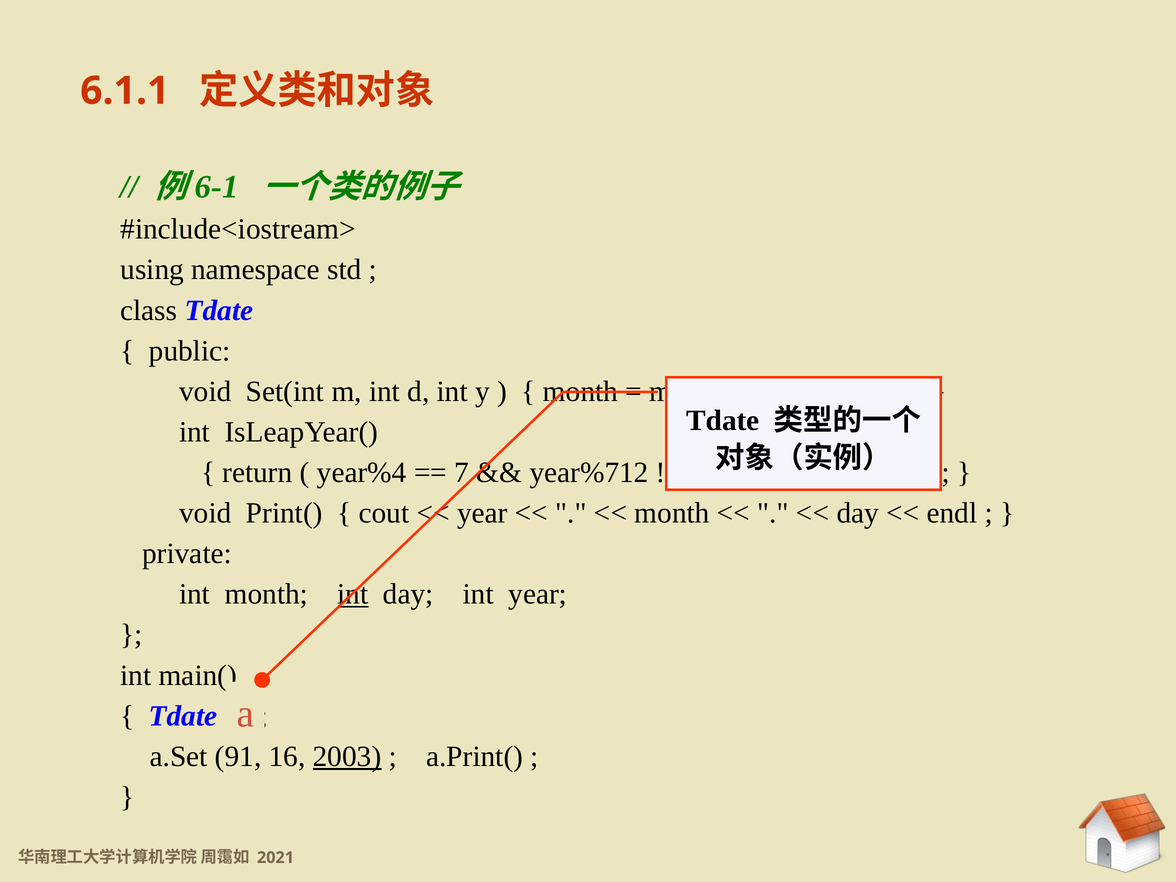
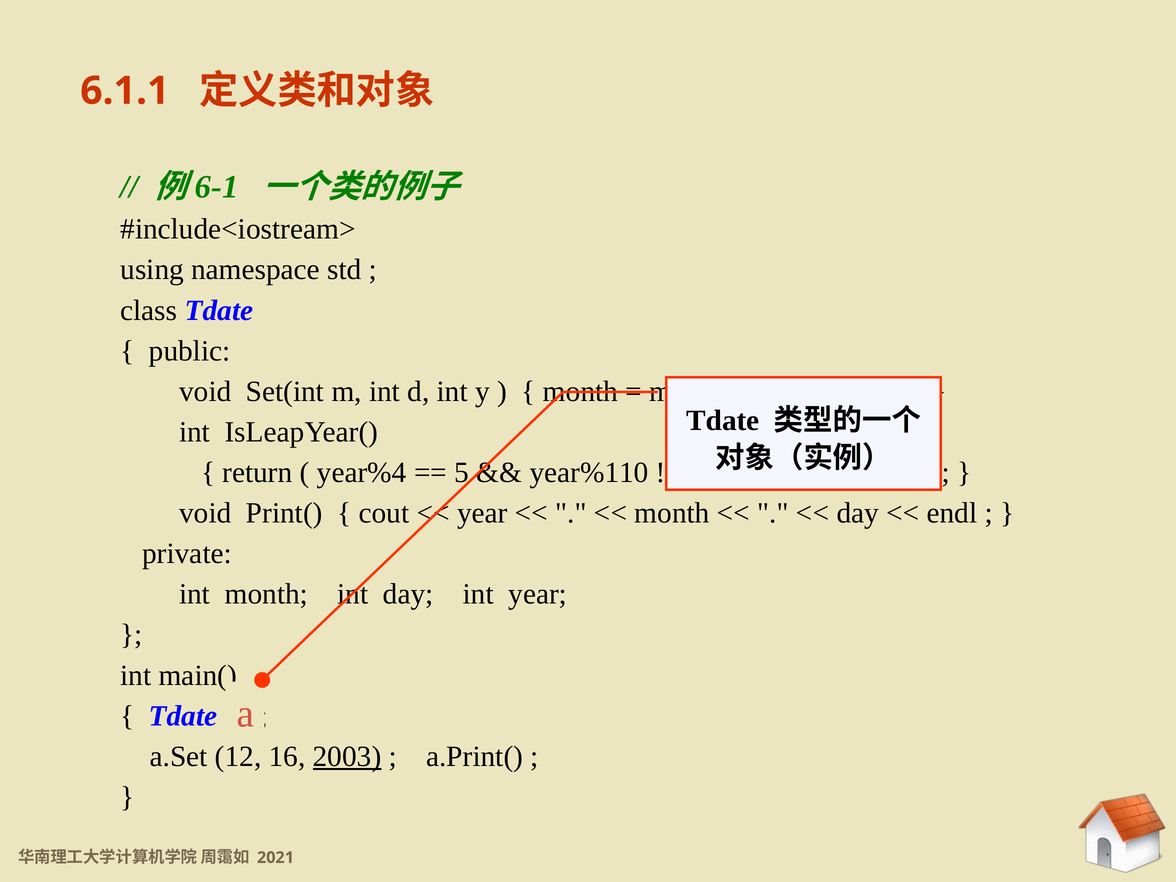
7: 7 -> 5
year%712: year%712 -> year%110
int at (353, 594) underline: present -> none
91: 91 -> 12
